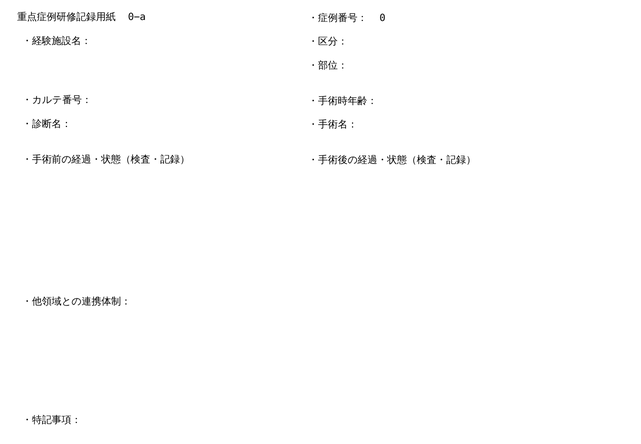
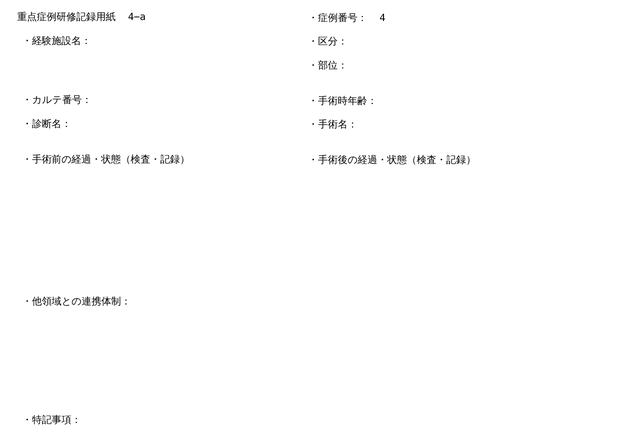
0−a: 0−a -> 4−a
0: 0 -> 4
